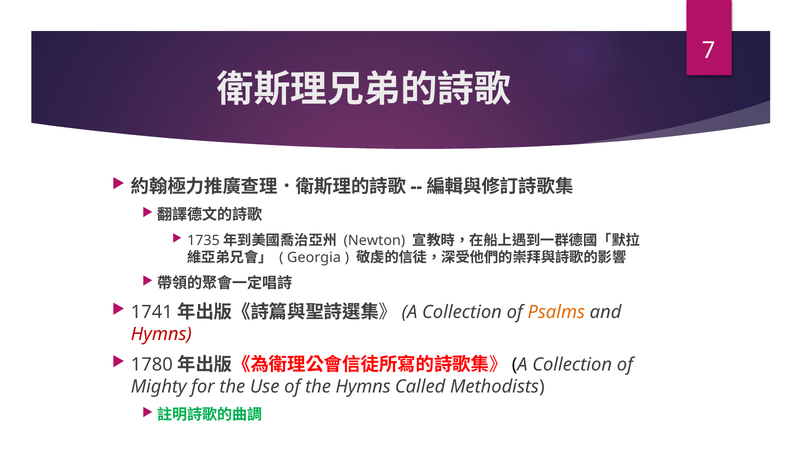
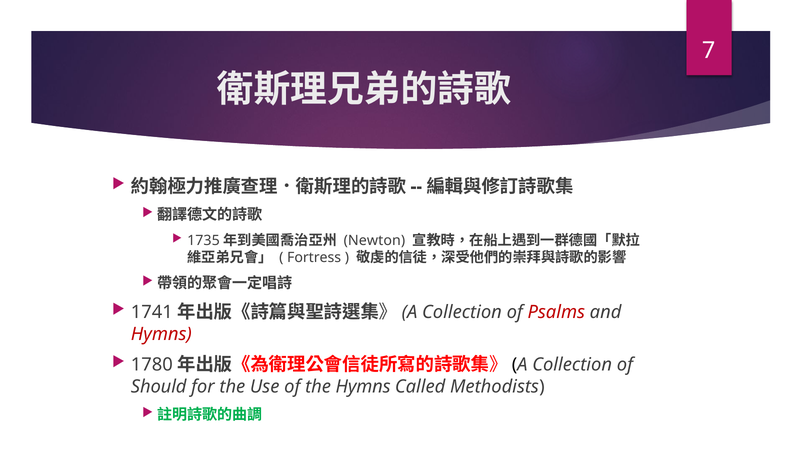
Georgia: Georgia -> Fortress
Psalms colour: orange -> red
Mighty: Mighty -> Should
